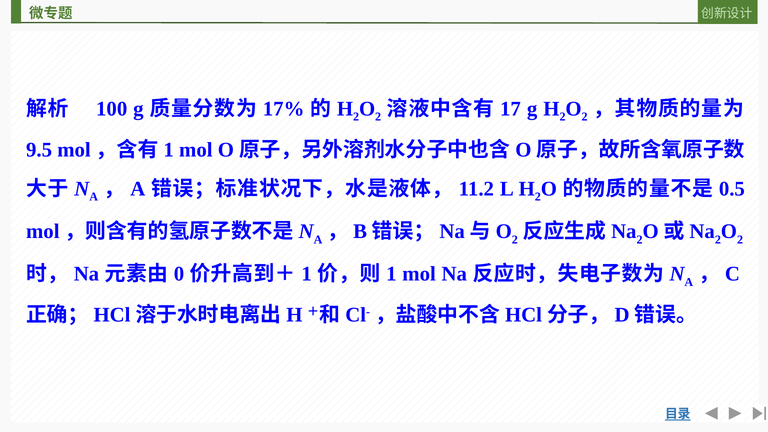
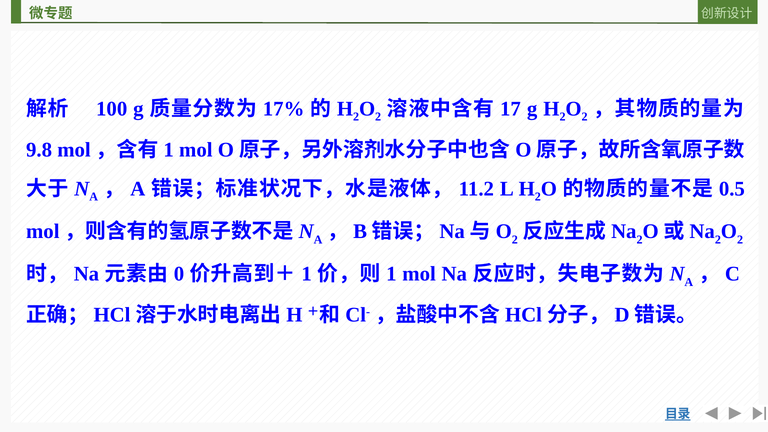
9.5: 9.5 -> 9.8
